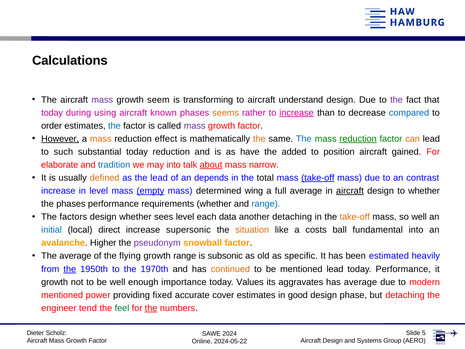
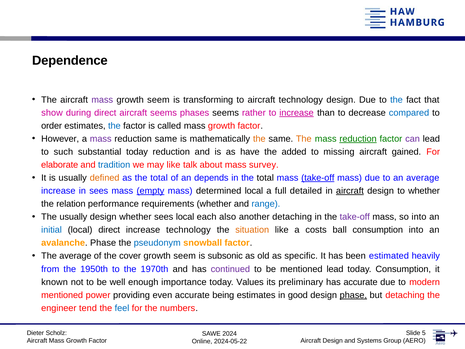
Calculations: Calculations -> Dependence
aircraft understand: understand -> technology
the at (396, 100) colour: purple -> blue
today at (52, 113): today -> show
during using: using -> direct
aircraft known: known -> seems
seems at (226, 113) colour: orange -> black
mass at (195, 126) colour: purple -> black
However underline: present -> none
mass at (101, 139) colour: orange -> purple
reduction effect: effect -> same
The at (304, 139) colour: blue -> orange
can colour: orange -> purple
position: position -> missing
may into: into -> like
about underline: present -> none
narrow: narrow -> survey
as the lead: lead -> total
an contrast: contrast -> average
in level: level -> sees
determined wing: wing -> local
full average: average -> detailed
the phases: phases -> relation
The factors: factors -> usually
sees level: level -> local
data: data -> also
take-off at (355, 217) colour: orange -> purple
so well: well -> into
increase supersonic: supersonic -> technology
ball fundamental: fundamental -> consumption
avalanche Higher: Higher -> Phase
pseudonym colour: purple -> blue
flying: flying -> cover
range at (185, 256): range -> seem
the at (70, 269) underline: present -> none
continued colour: orange -> purple
today Performance: Performance -> Consumption
growth at (55, 282): growth -> known
aggravates: aggravates -> preliminary
has average: average -> accurate
fixed: fixed -> even
cover: cover -> being
phase at (353, 295) underline: none -> present
feel colour: green -> blue
the at (151, 308) underline: present -> none
